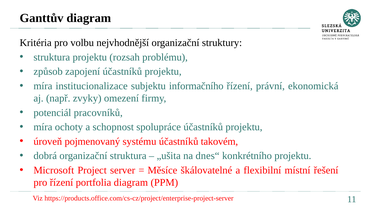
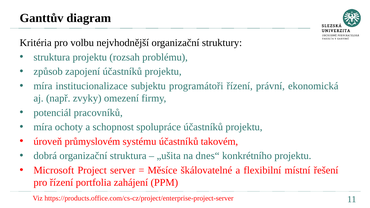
informačního: informačního -> programátoři
pojmenovaný: pojmenovaný -> průmyslovém
portfolia diagram: diagram -> zahájení
